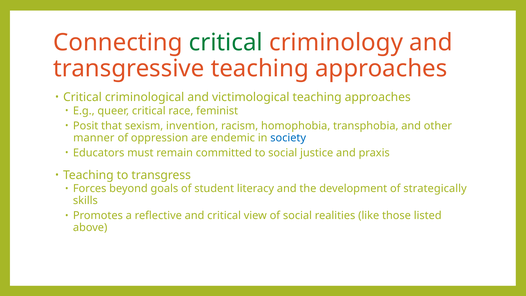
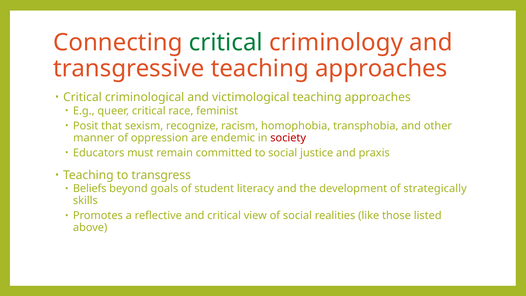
invention: invention -> recognize
society colour: blue -> red
Forces: Forces -> Beliefs
